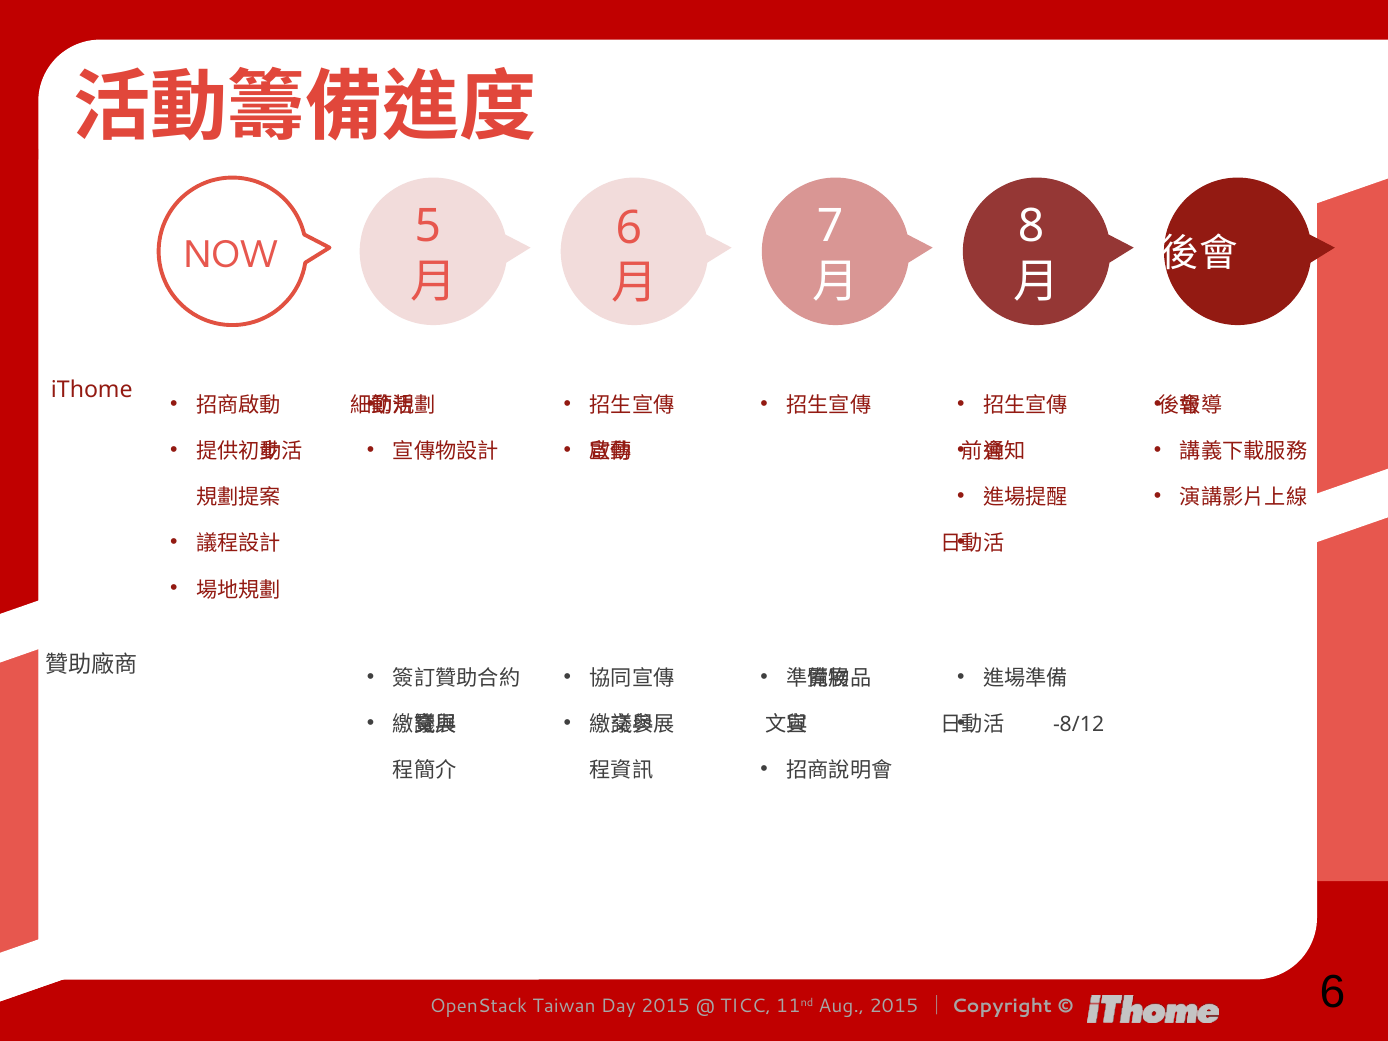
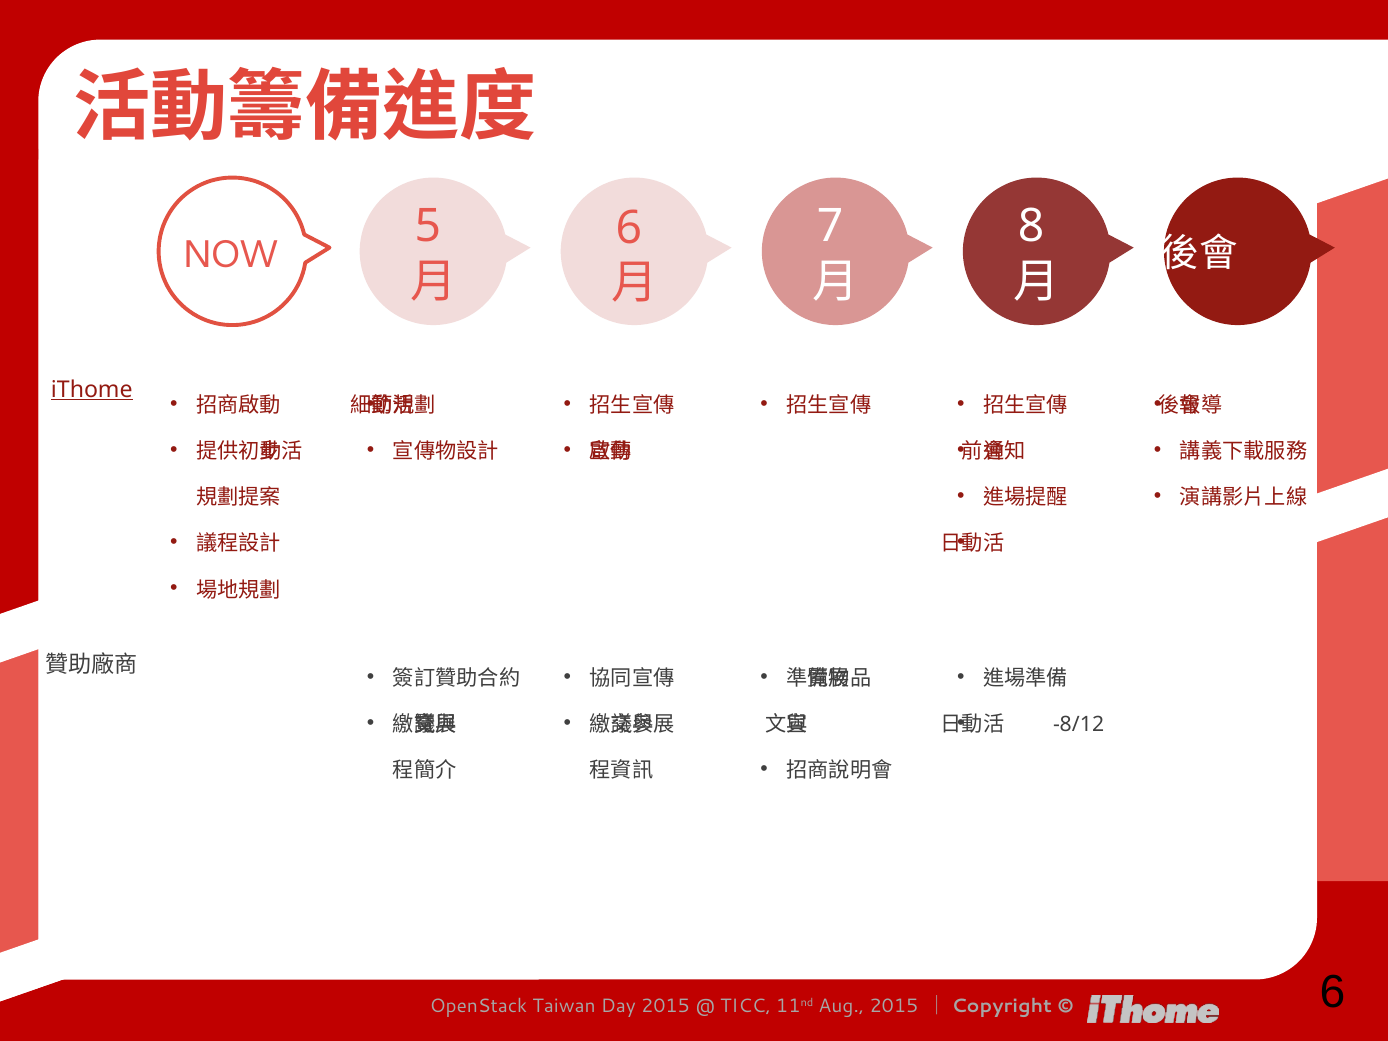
iThome underline: none -> present
